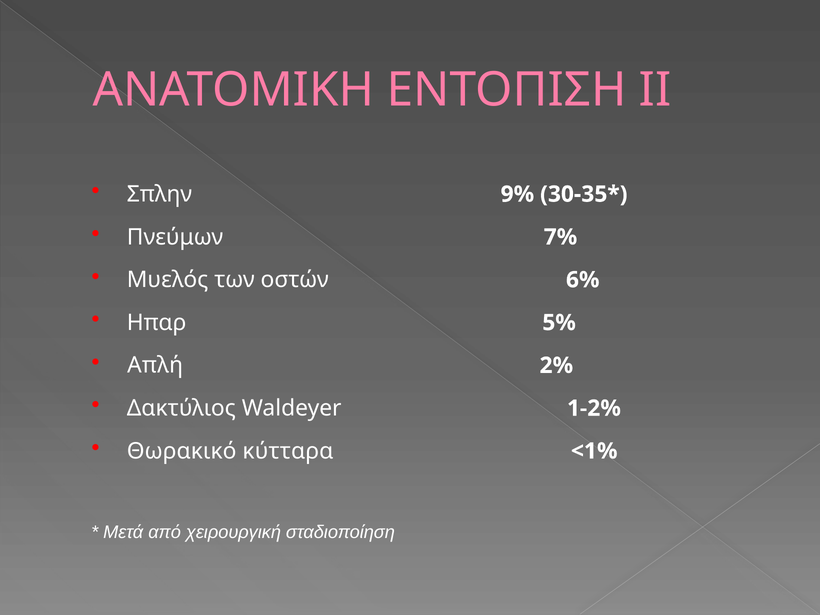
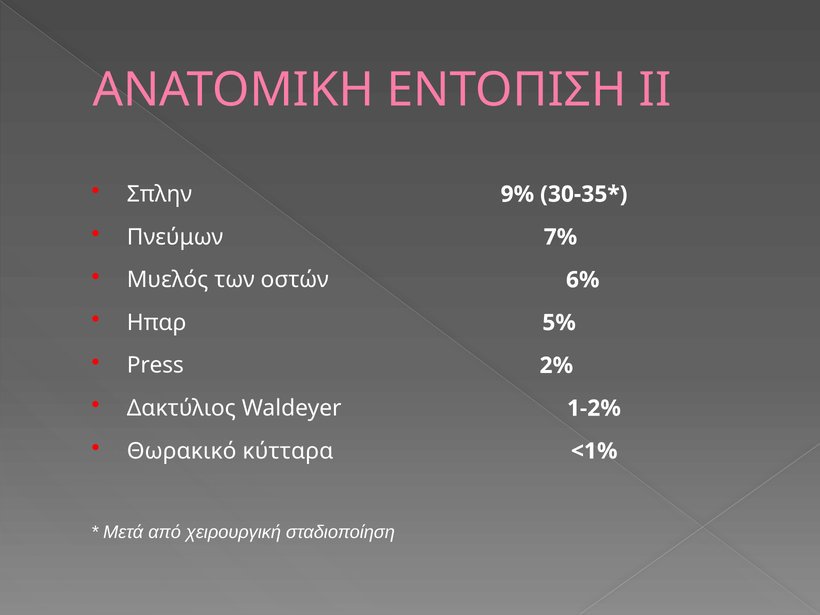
Απλή: Απλή -> Press
